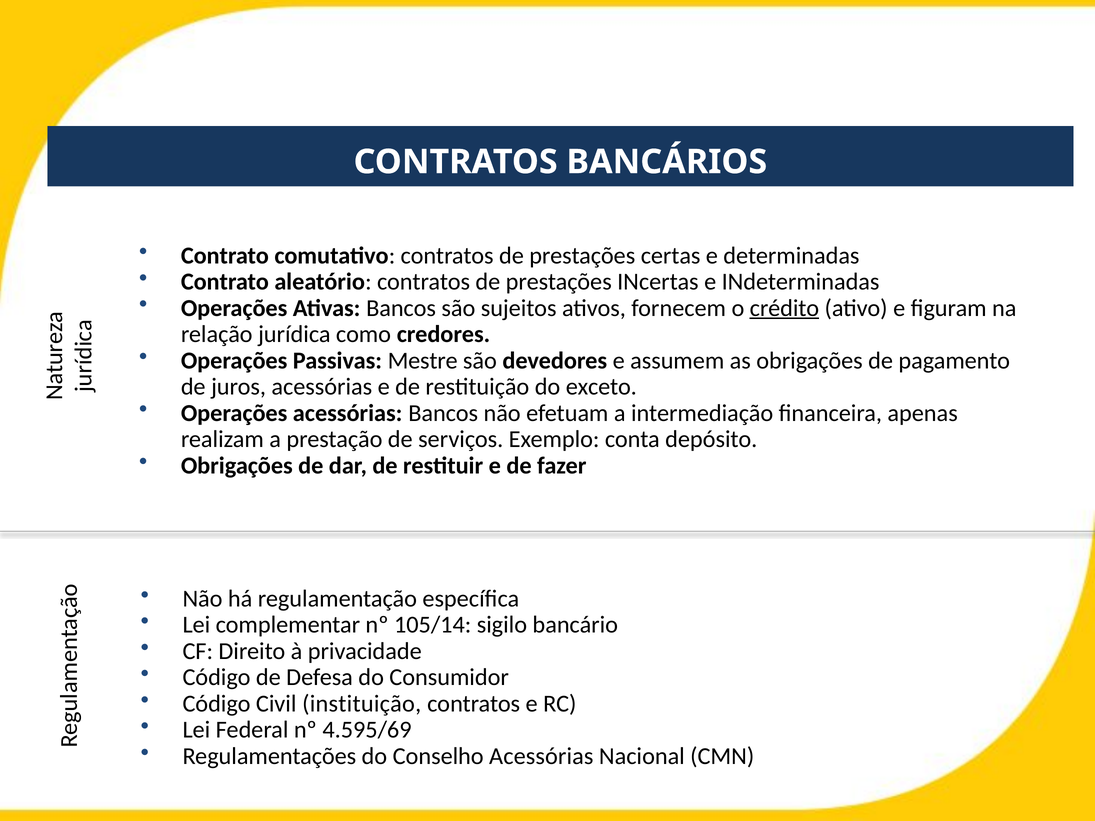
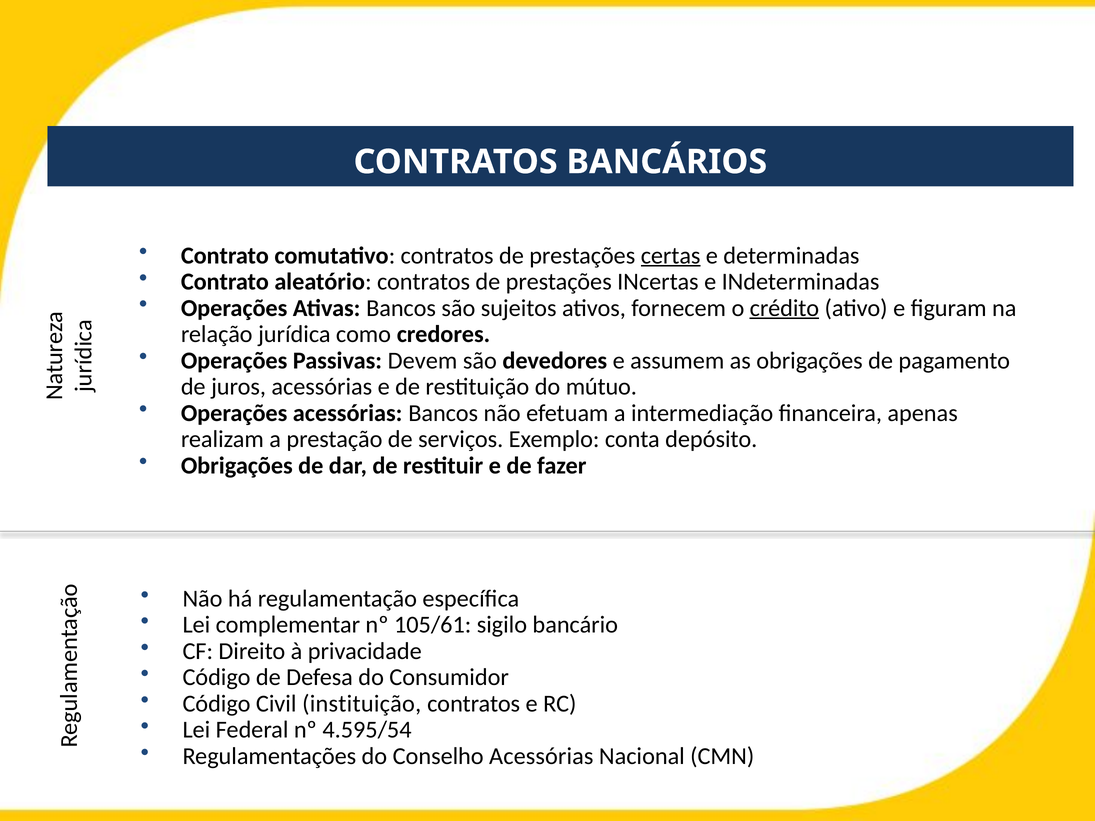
certas underline: none -> present
Mestre: Mestre -> Devem
exceto: exceto -> mútuo
105/14: 105/14 -> 105/61
4.595/69: 4.595/69 -> 4.595/54
